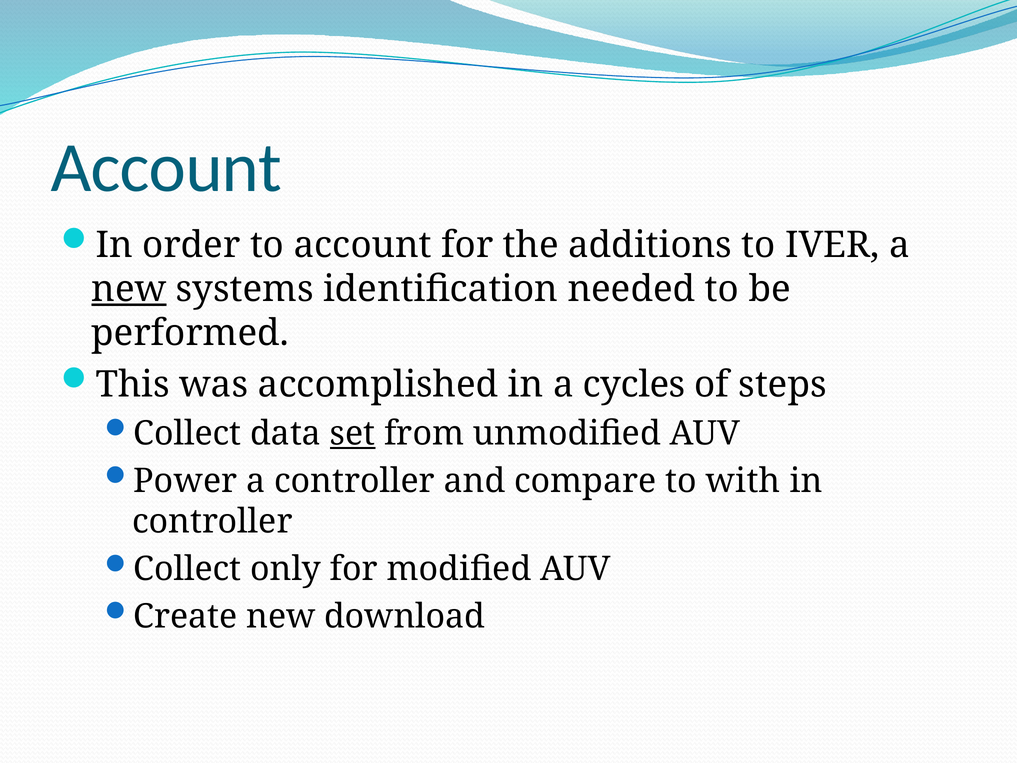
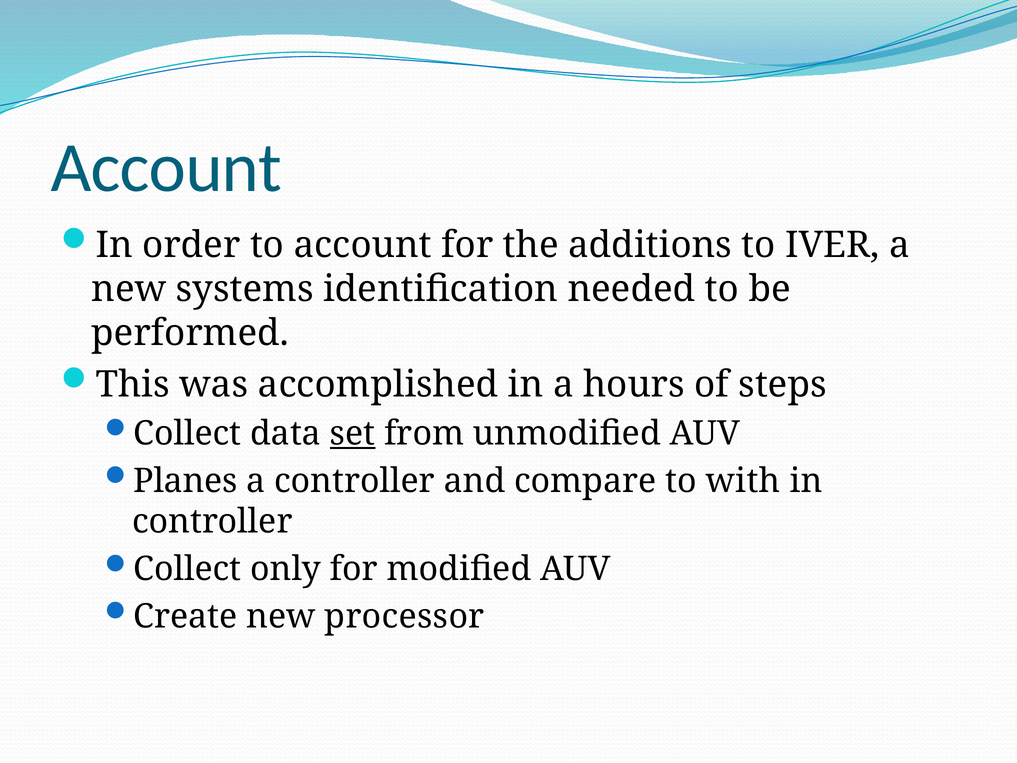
new at (129, 289) underline: present -> none
cycles: cycles -> hours
Power: Power -> Planes
download: download -> processor
